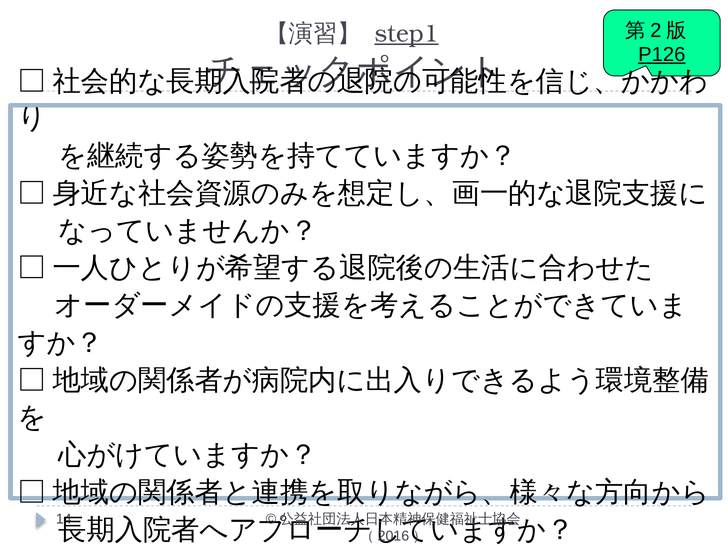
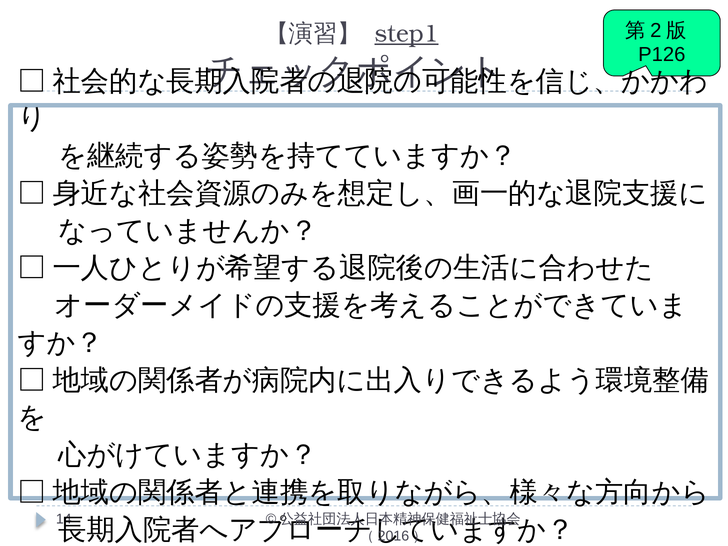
P126 underline: present -> none
